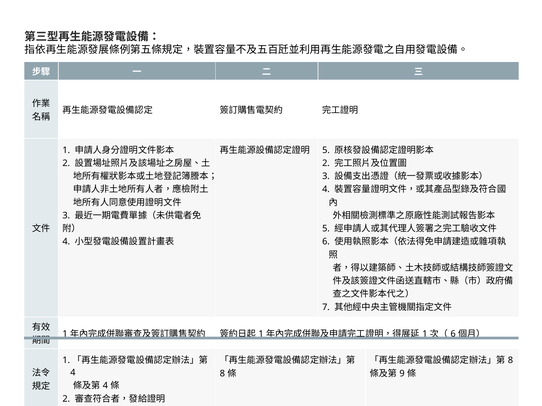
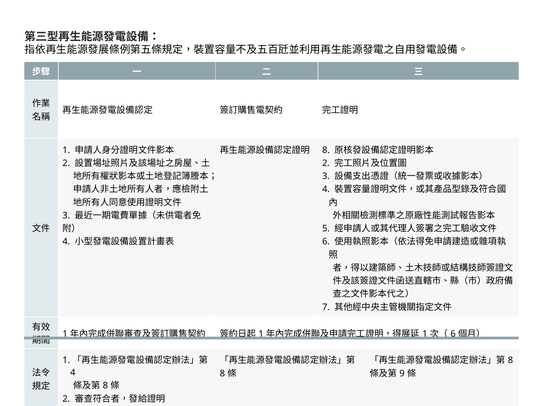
5 at (326, 150): 5 -> 8
4 at (105, 386): 4 -> 8
